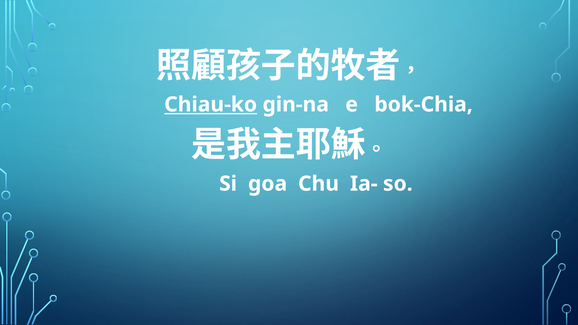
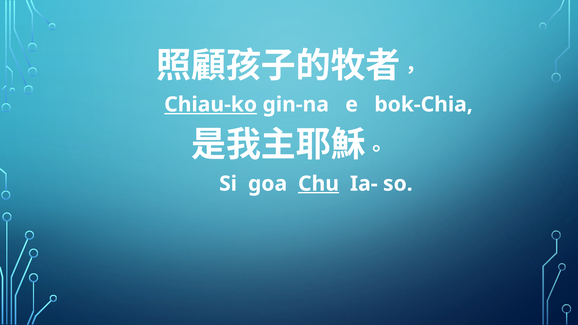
Chu underline: none -> present
